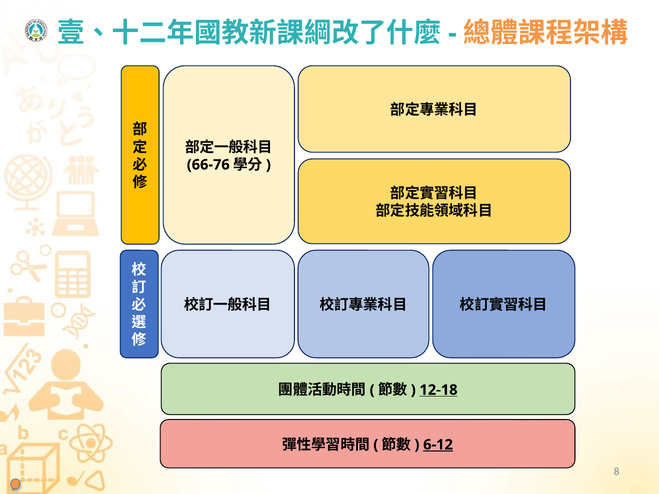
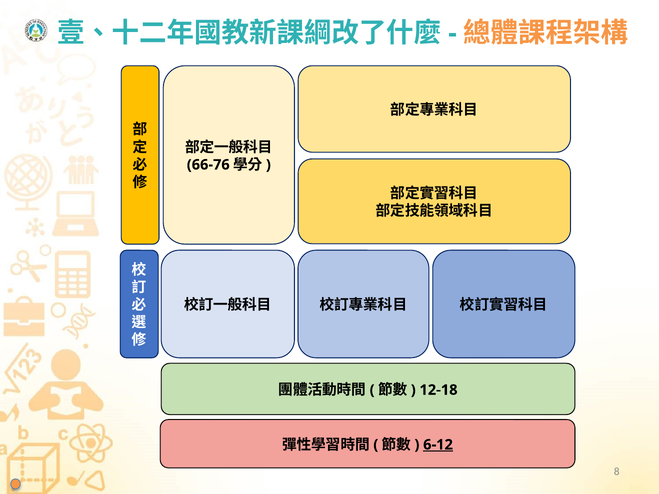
12-18 underline: present -> none
